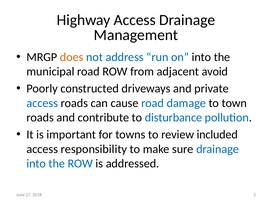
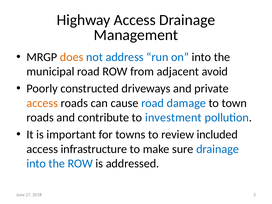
access at (42, 103) colour: blue -> orange
disturbance: disturbance -> investment
responsibility: responsibility -> infrastructure
